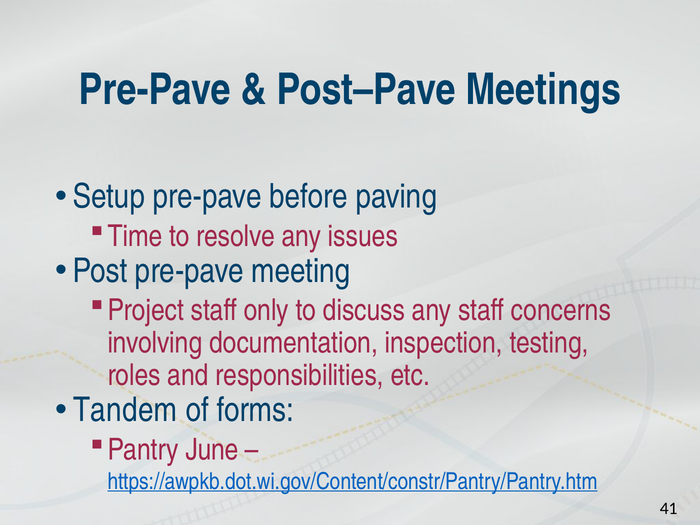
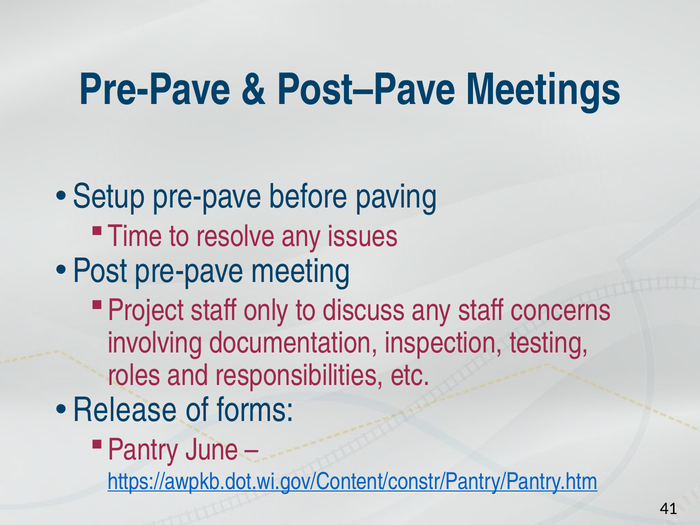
Tandem: Tandem -> Release
